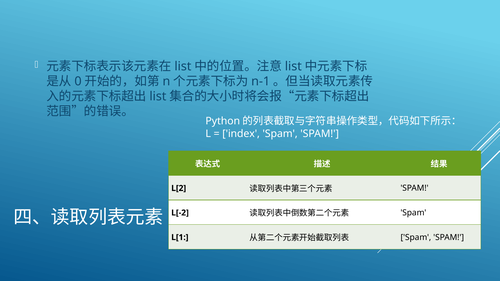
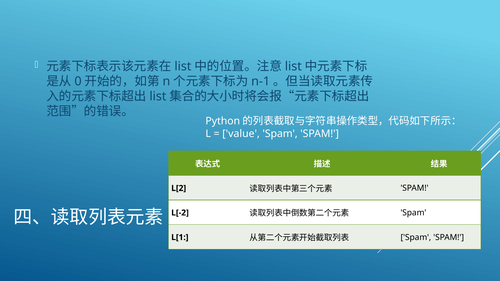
index: index -> value
